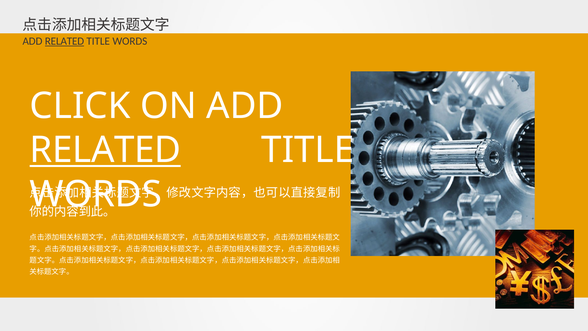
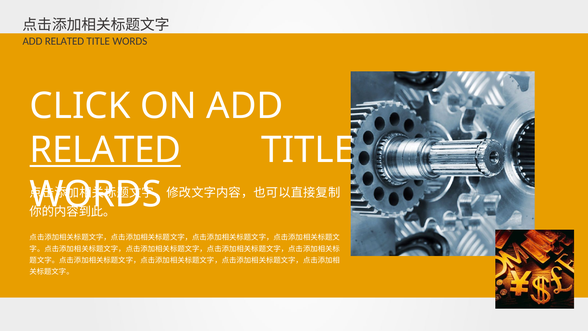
RELATED at (64, 41) underline: present -> none
